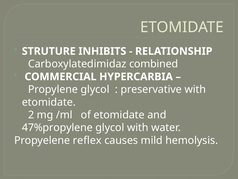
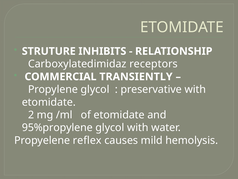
combined: combined -> receptors
HYPERCARBIA: HYPERCARBIA -> TRANSIENTLY
47%propylene: 47%propylene -> 95%propylene
